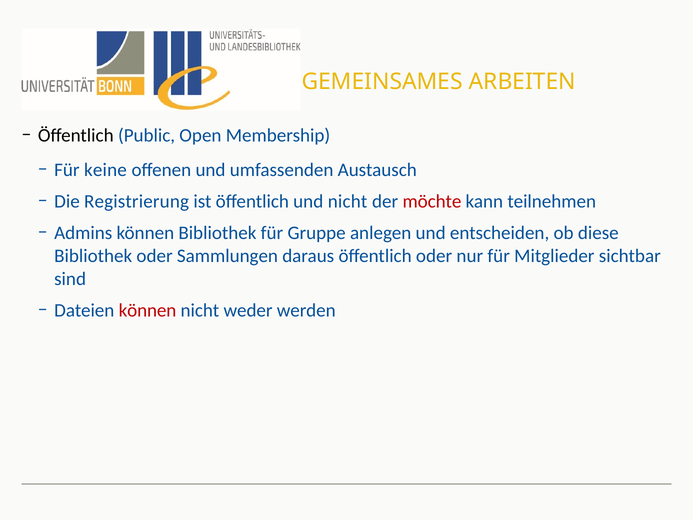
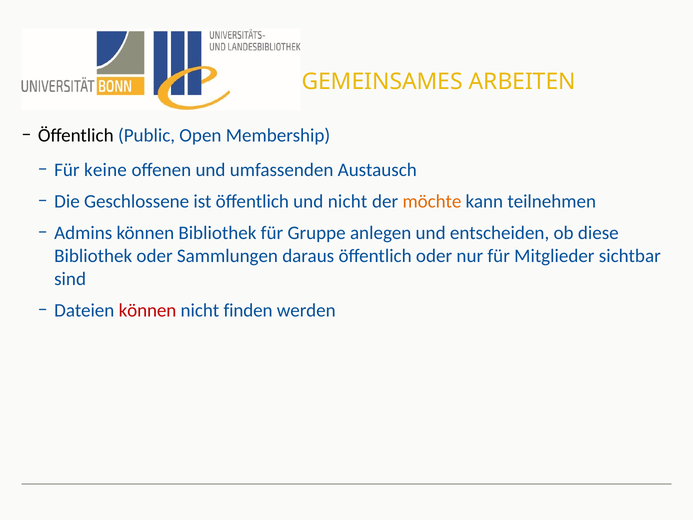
Registrierung: Registrierung -> Geschlossene
möchte colour: red -> orange
weder: weder -> finden
